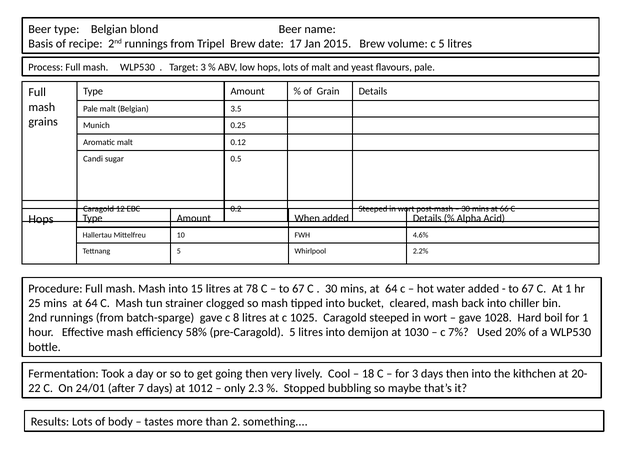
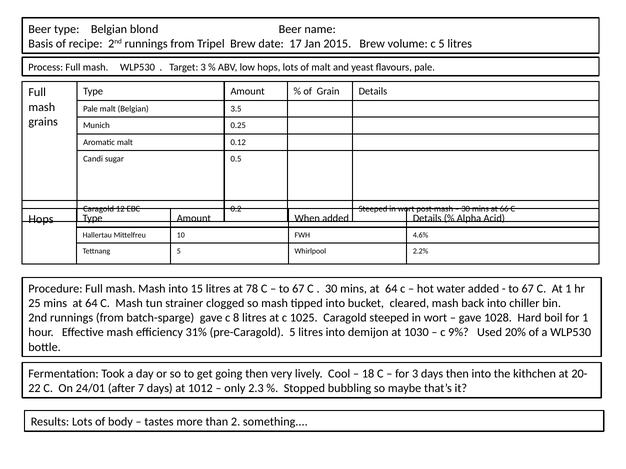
58%: 58% -> 31%
7%: 7% -> 9%
